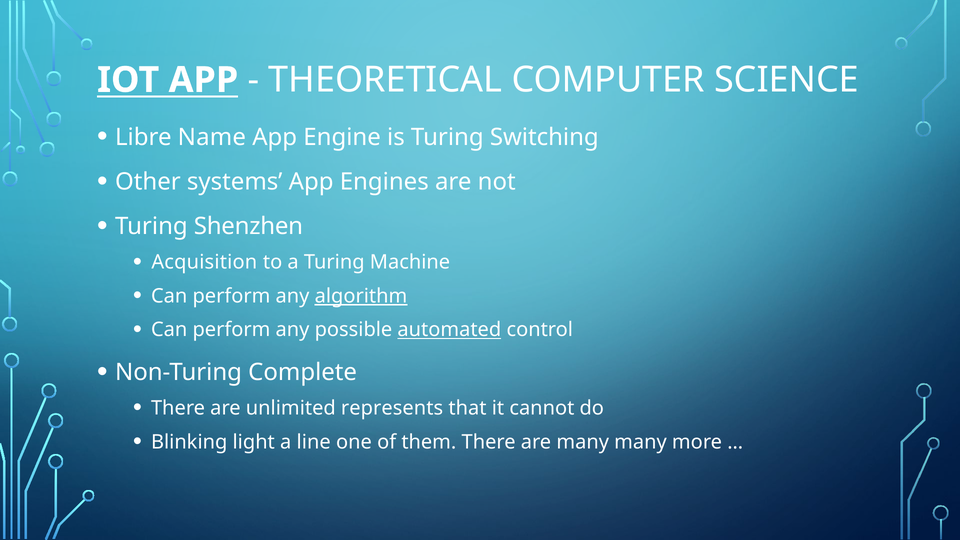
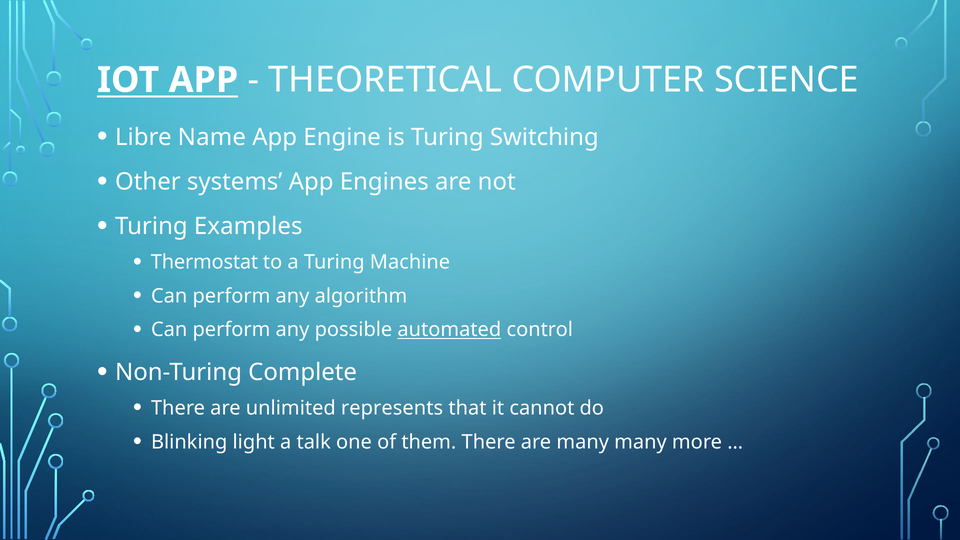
Shenzhen: Shenzhen -> Examples
Acquisition: Acquisition -> Thermostat
algorithm underline: present -> none
line: line -> talk
